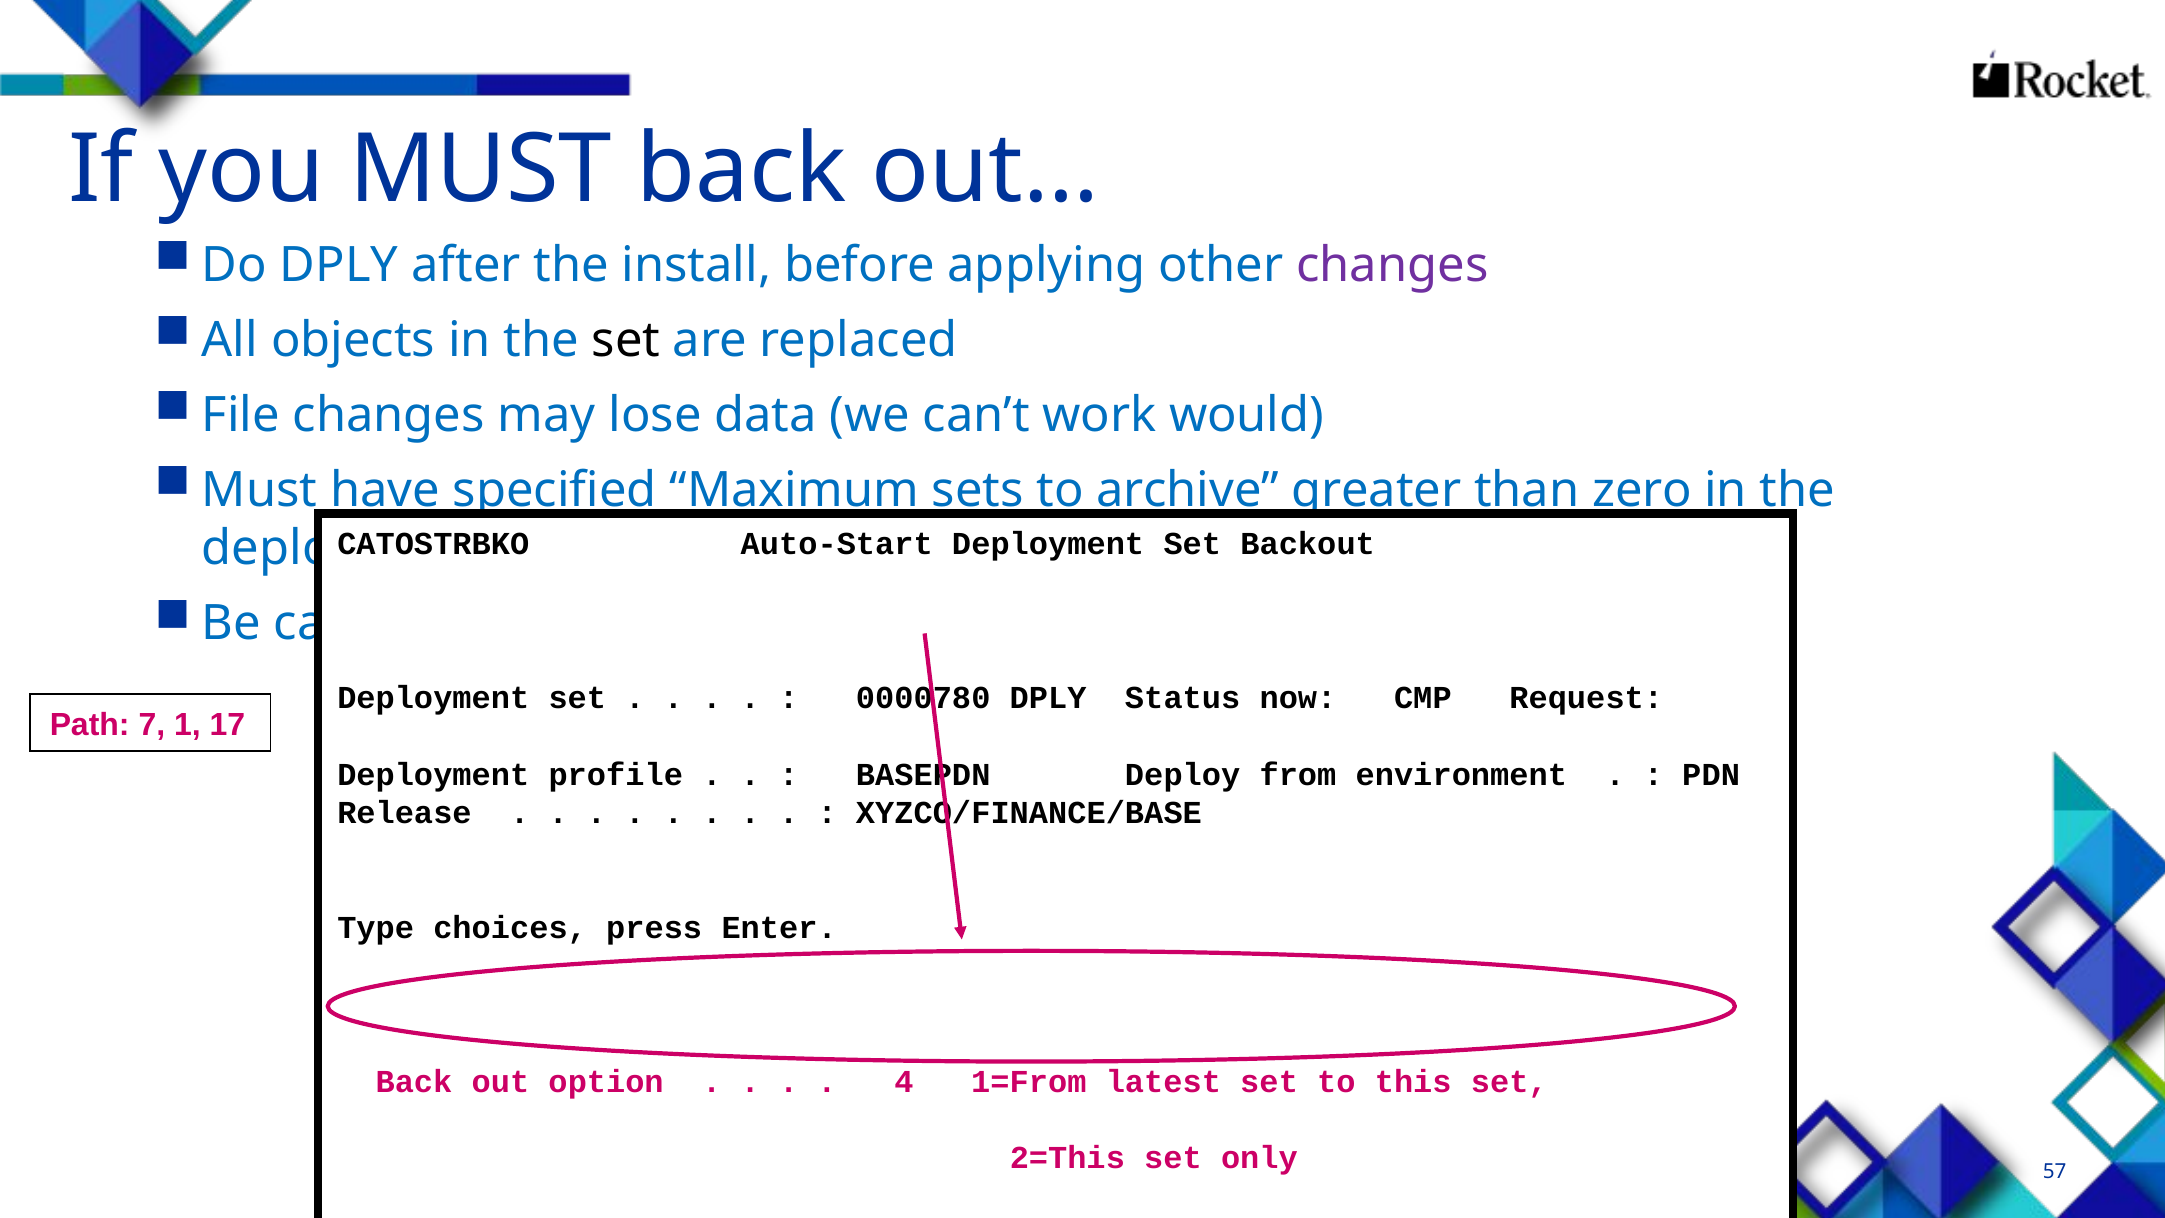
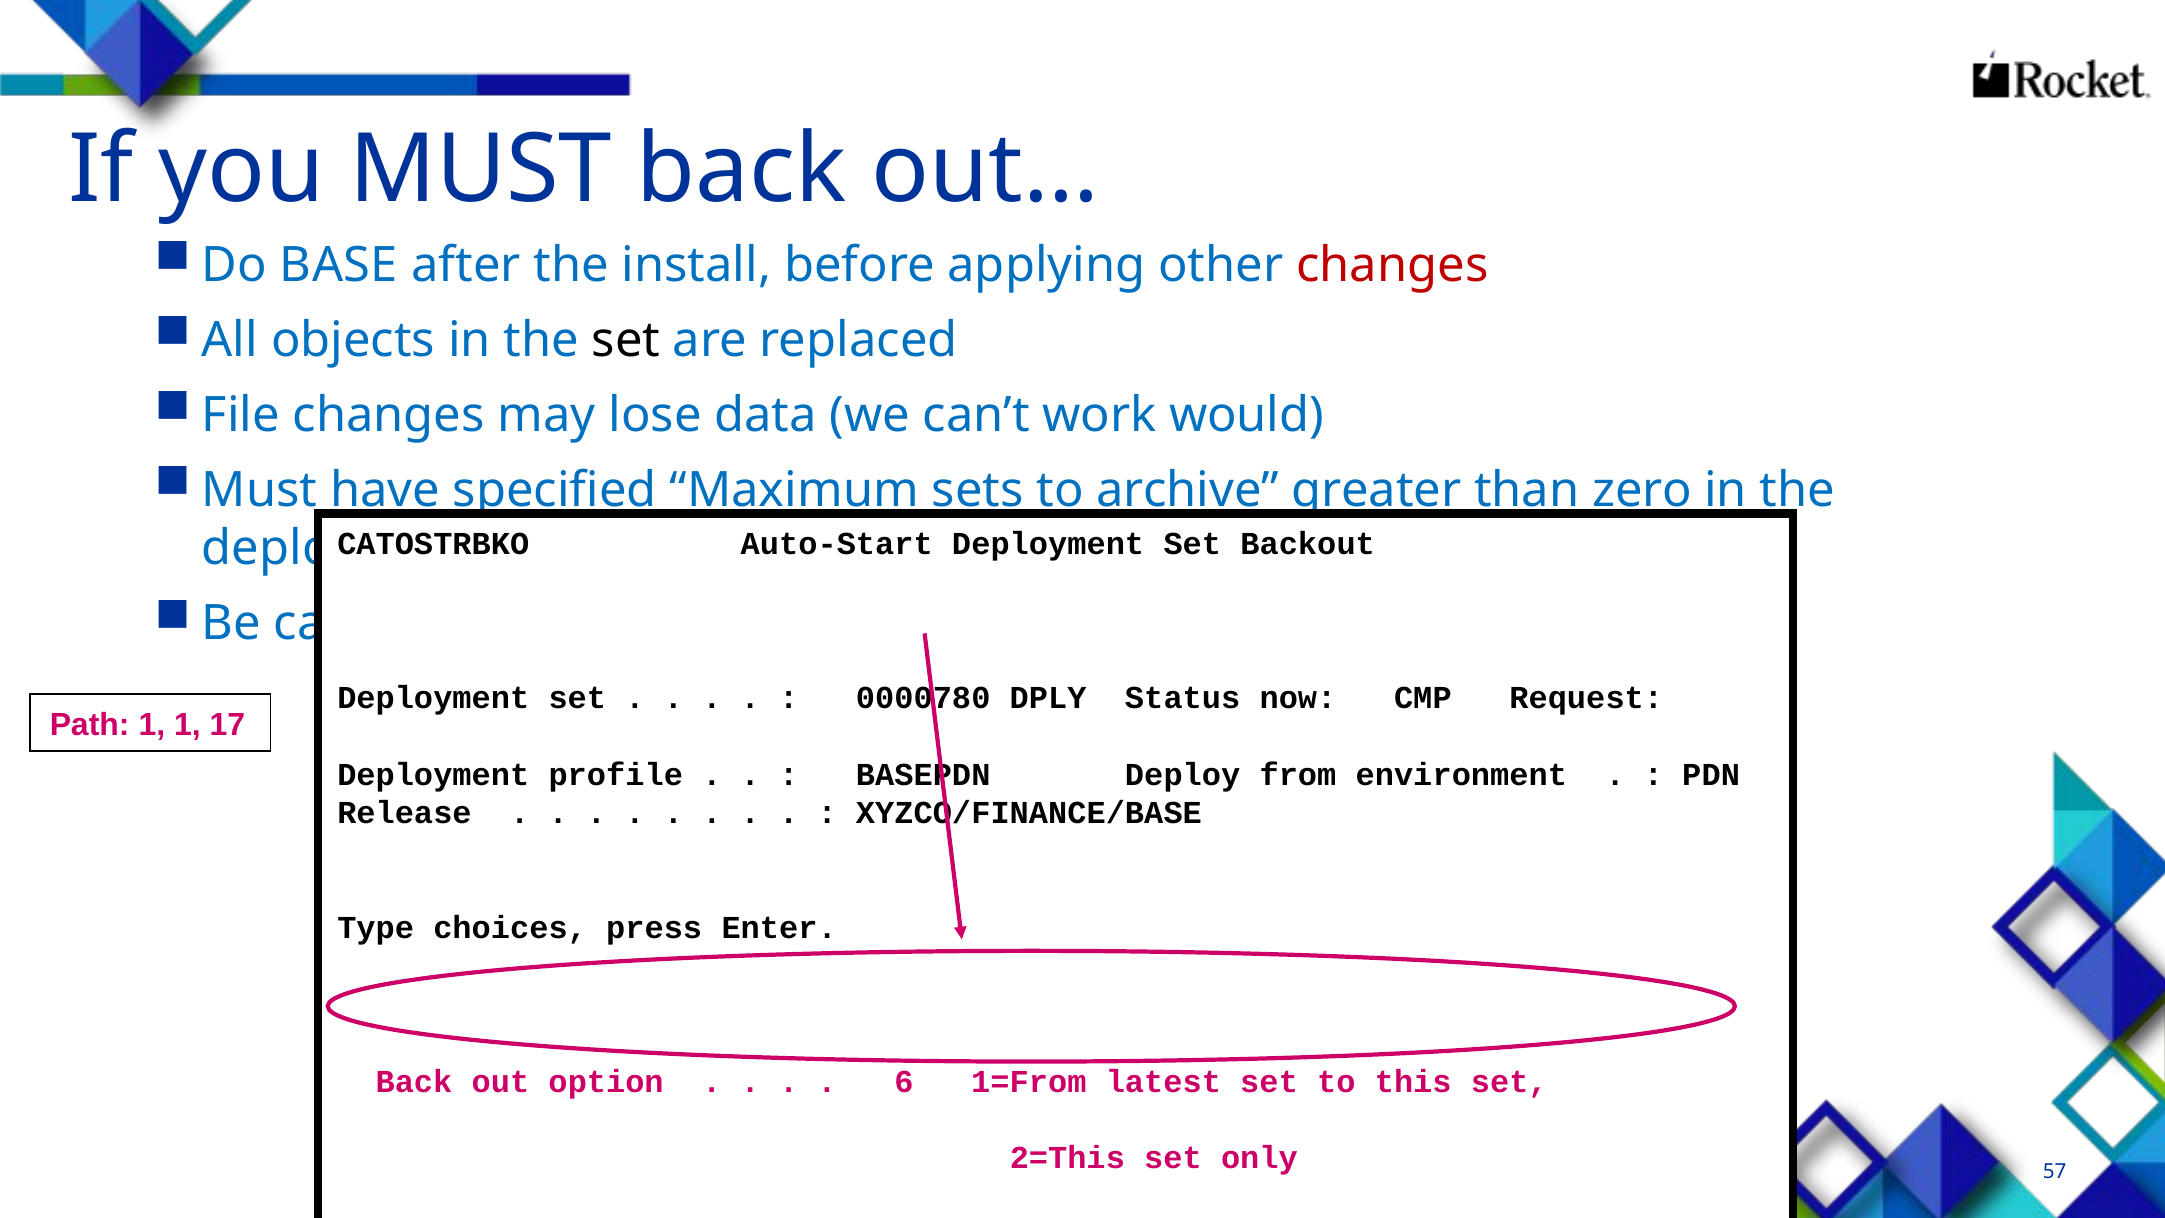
Do DPLY: DPLY -> BASE
changes at (1392, 265) colour: purple -> red
Path 7: 7 -> 1
4: 4 -> 6
